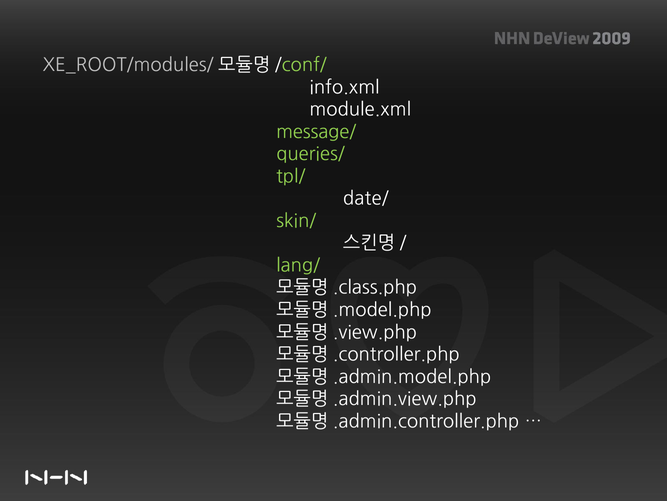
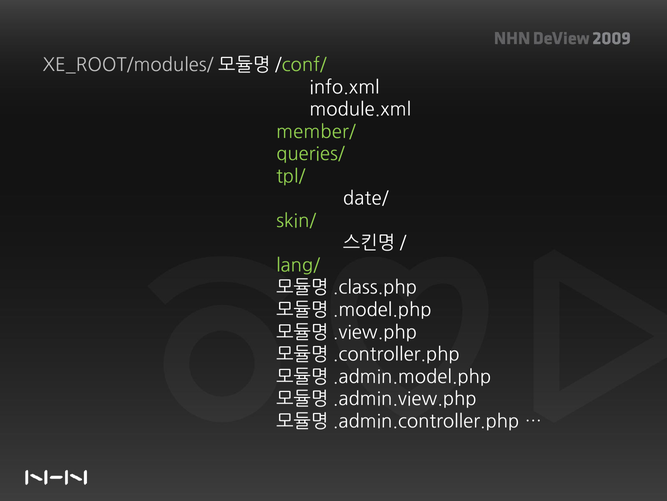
message/: message/ -> member/
